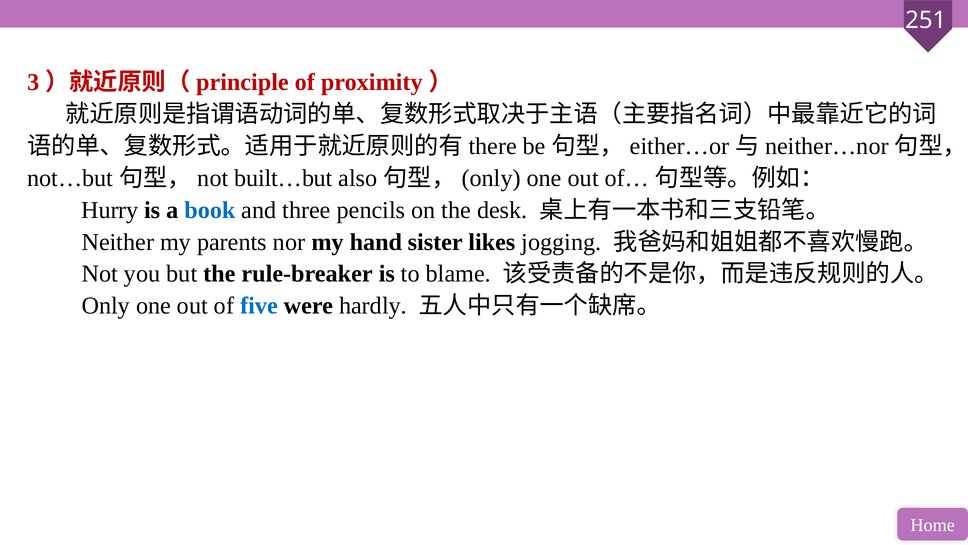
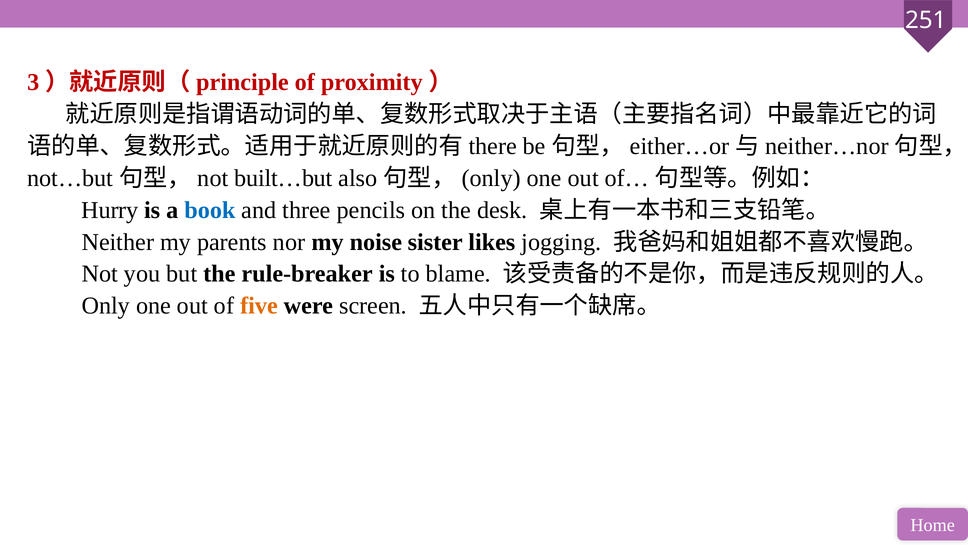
hand: hand -> noise
five colour: blue -> orange
hardly: hardly -> screen
